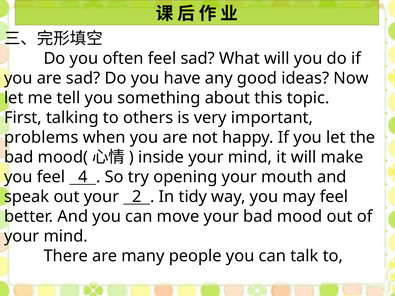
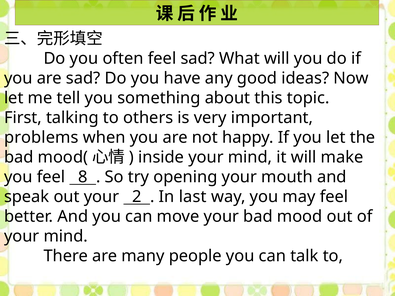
4: 4 -> 8
tidy: tidy -> last
